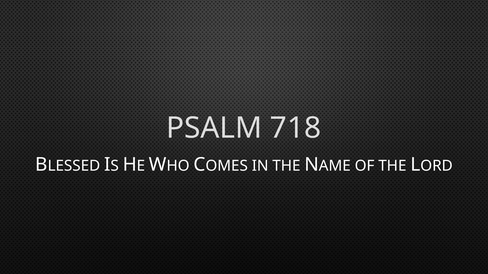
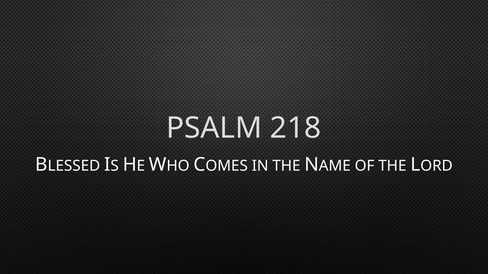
718: 718 -> 218
